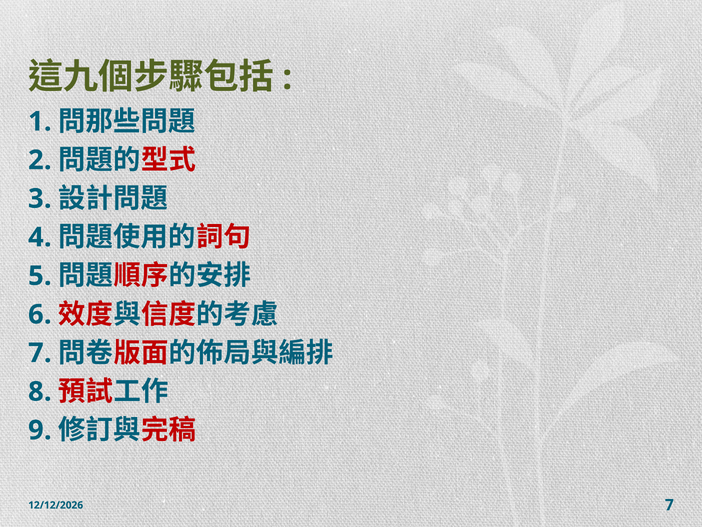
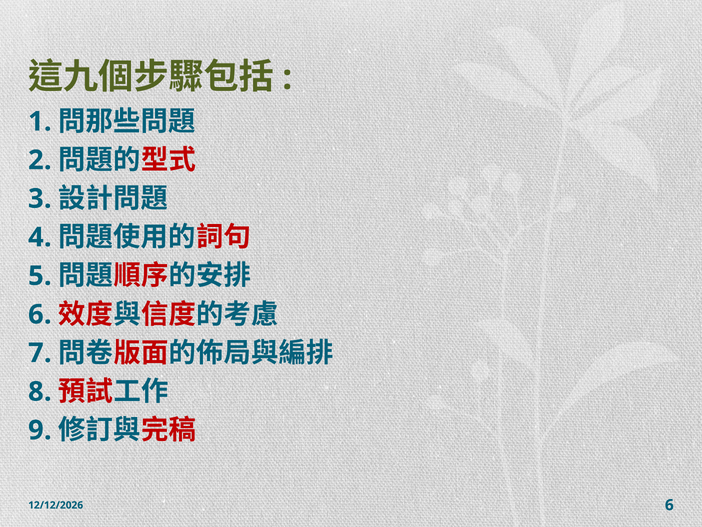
7 at (669, 505): 7 -> 6
